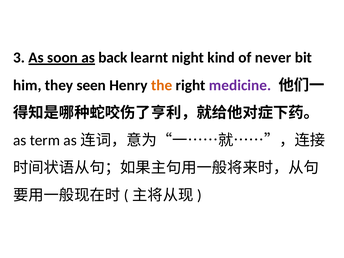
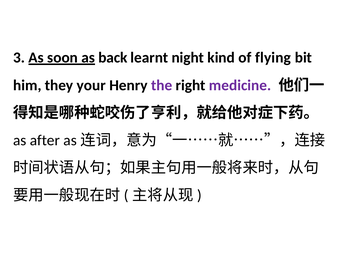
never: never -> flying
seen: seen -> your
the colour: orange -> purple
term: term -> after
